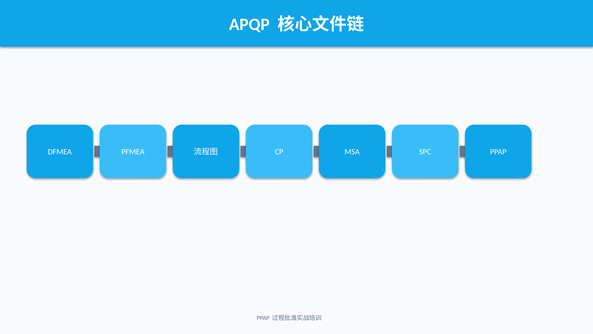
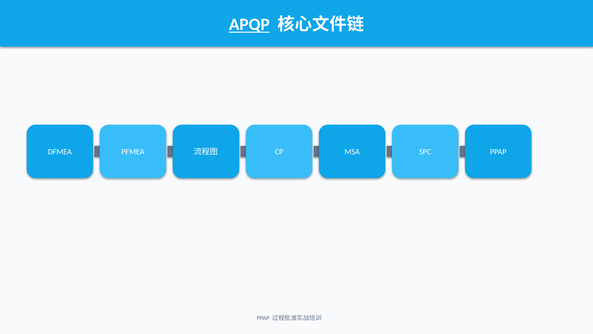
APQP underline: none -> present
